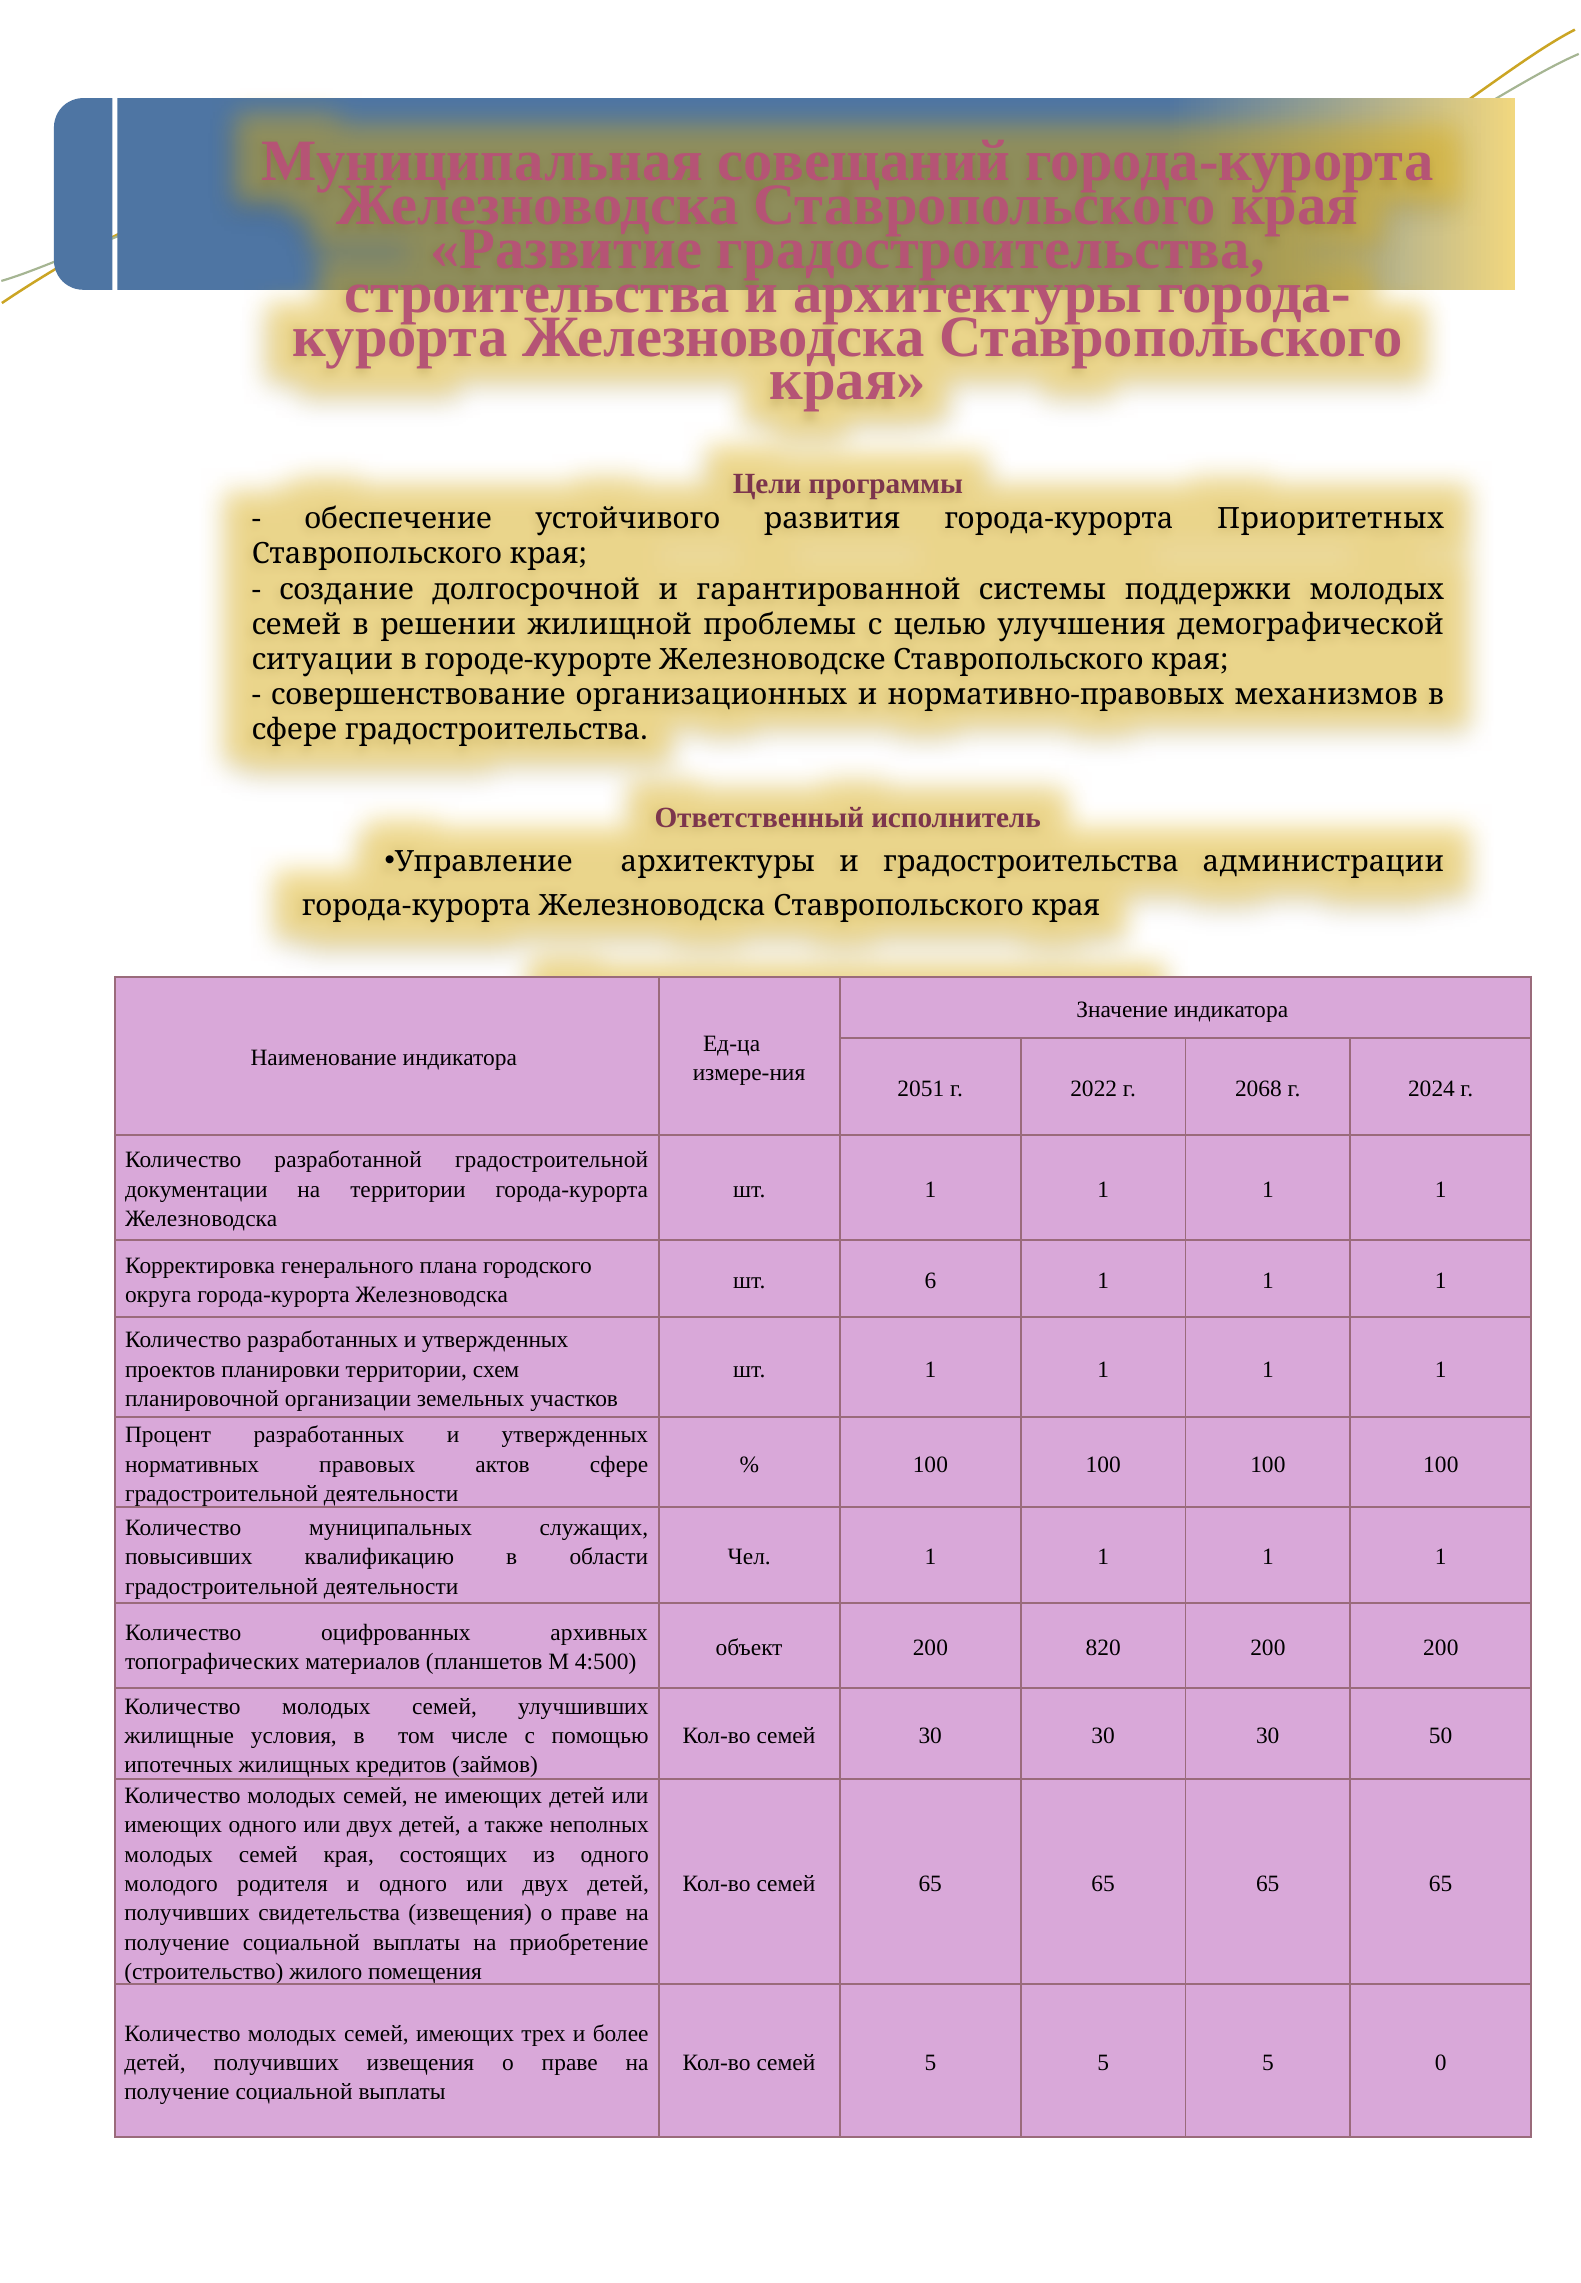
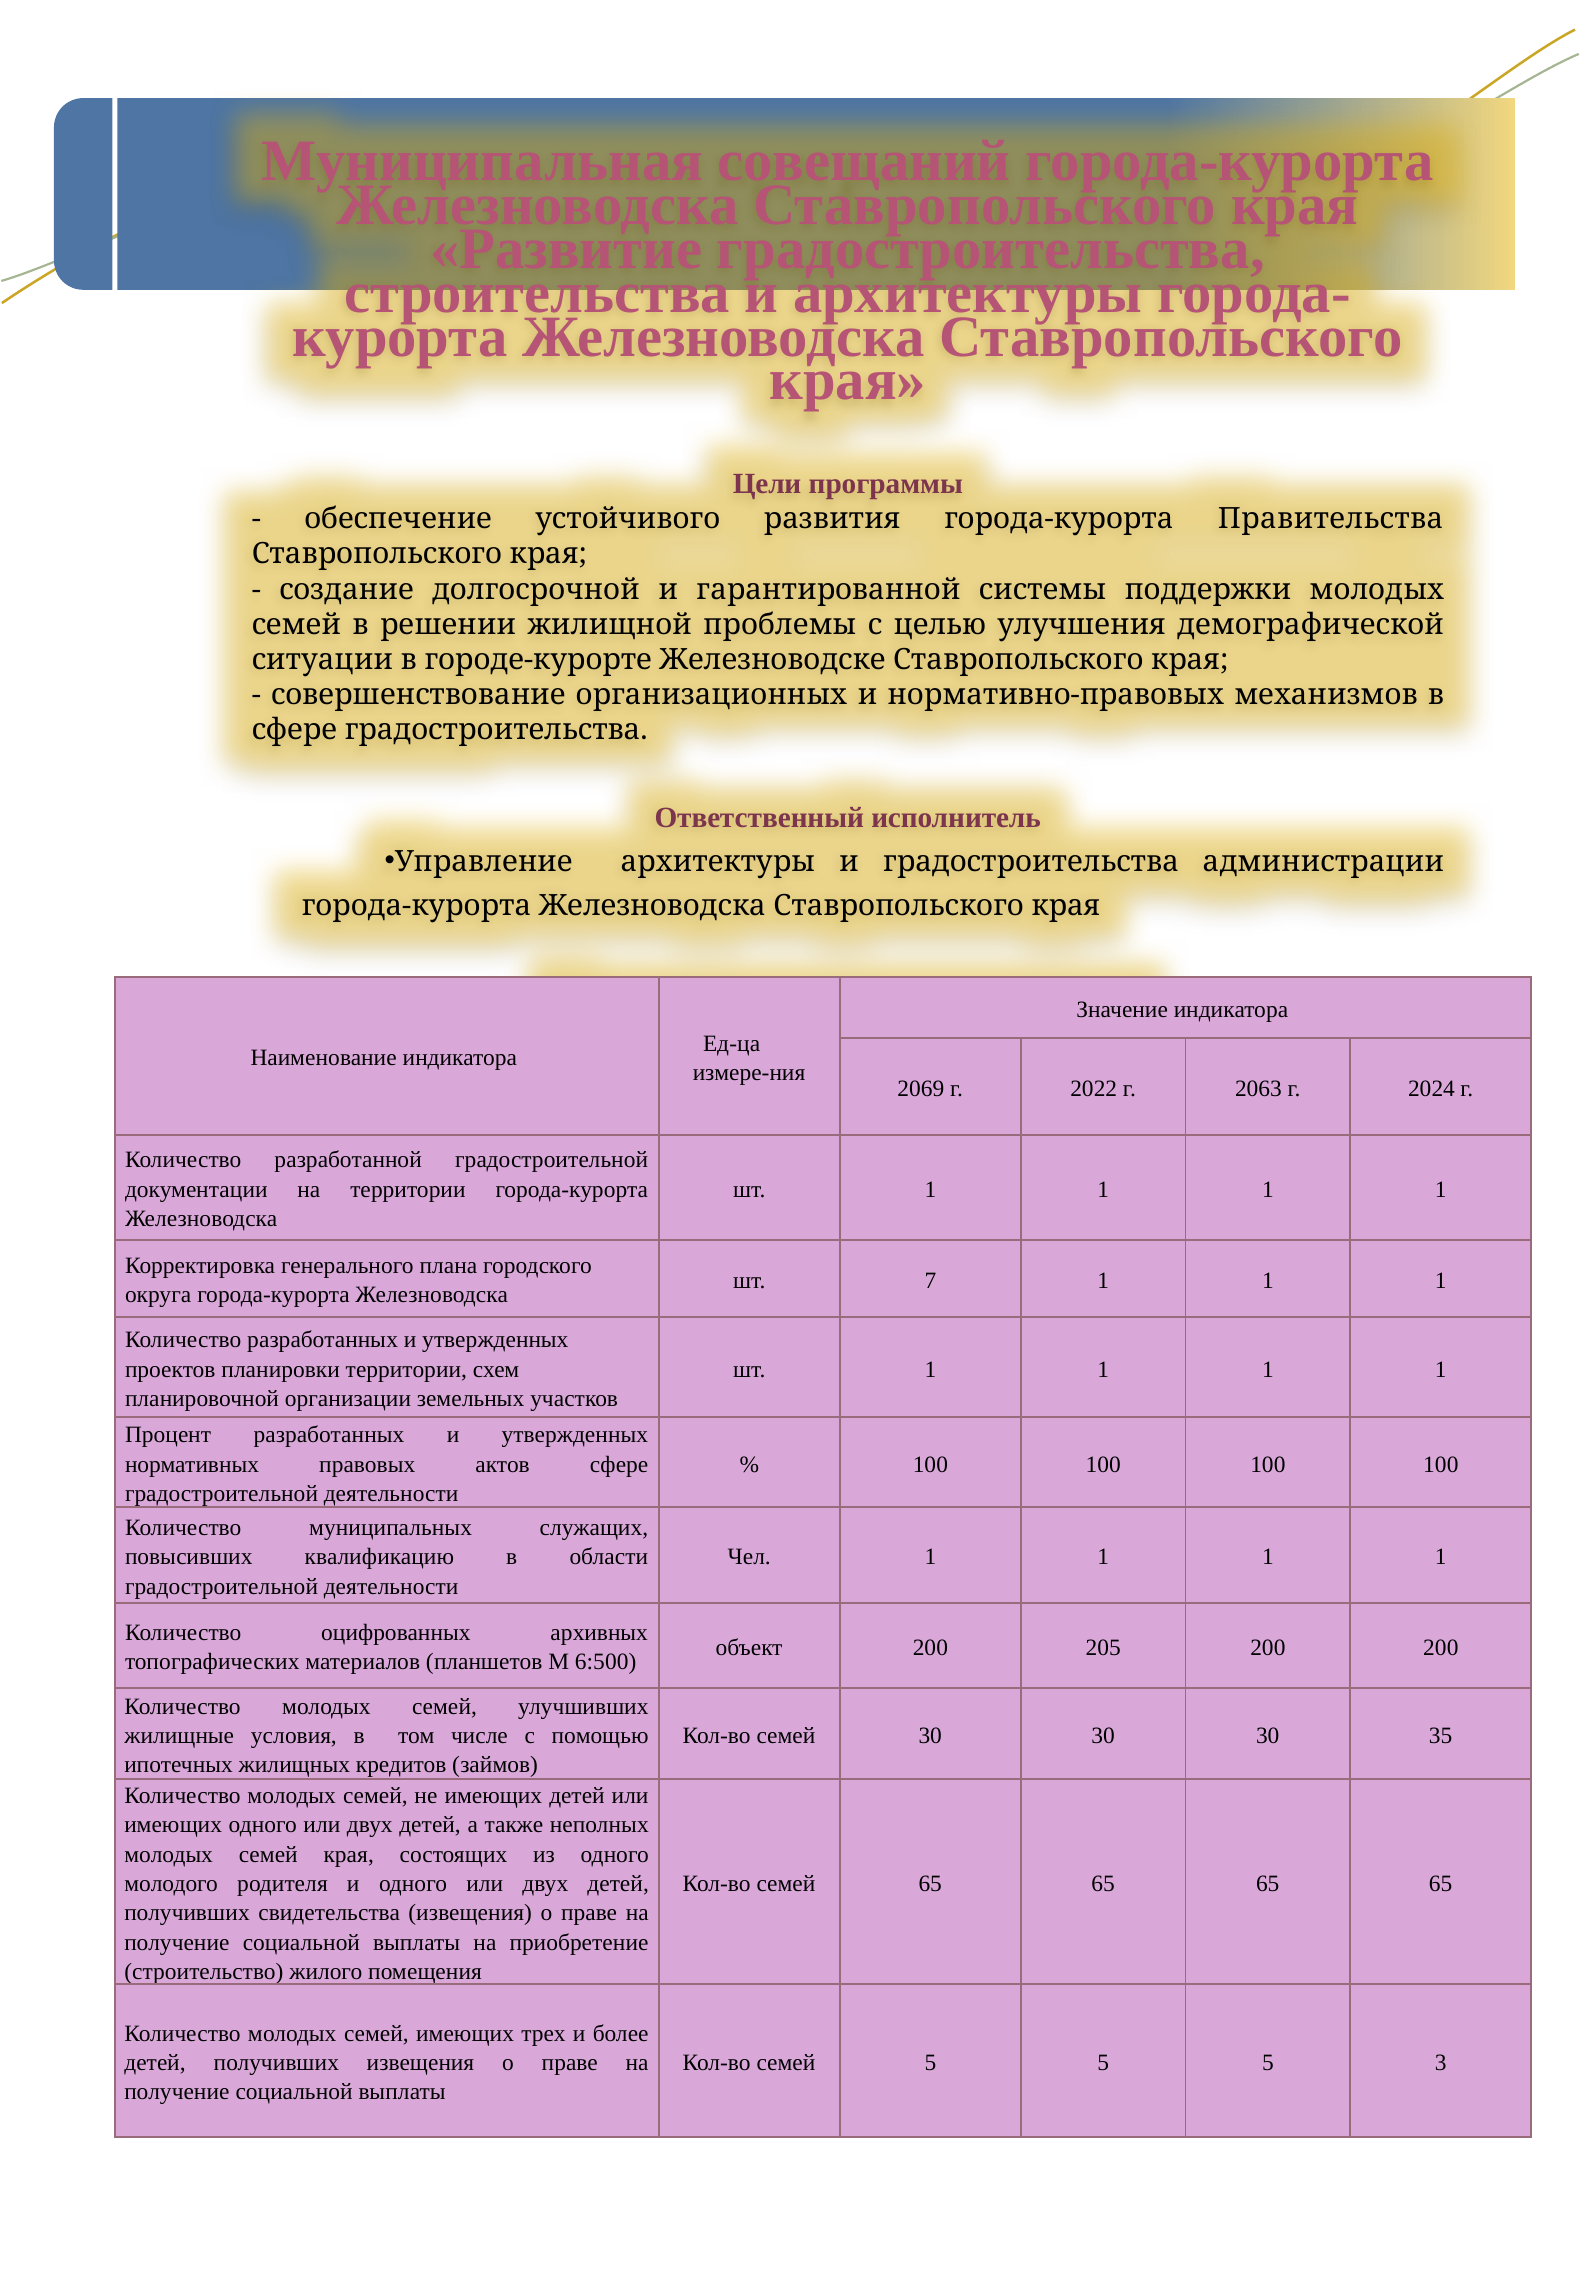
Приоритетных: Приоритетных -> Правительства
2051: 2051 -> 2069
2068: 2068 -> 2063
6: 6 -> 7
820: 820 -> 205
4:500: 4:500 -> 6:500
50: 50 -> 35
0: 0 -> 3
